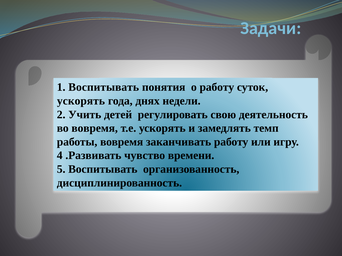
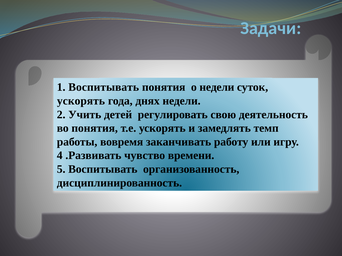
о работу: работу -> недели
во вовремя: вовремя -> понятия
